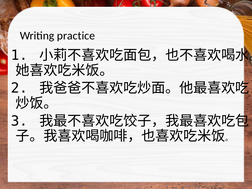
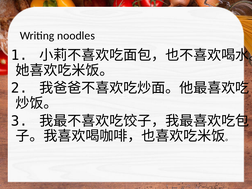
practice: practice -> noodles
